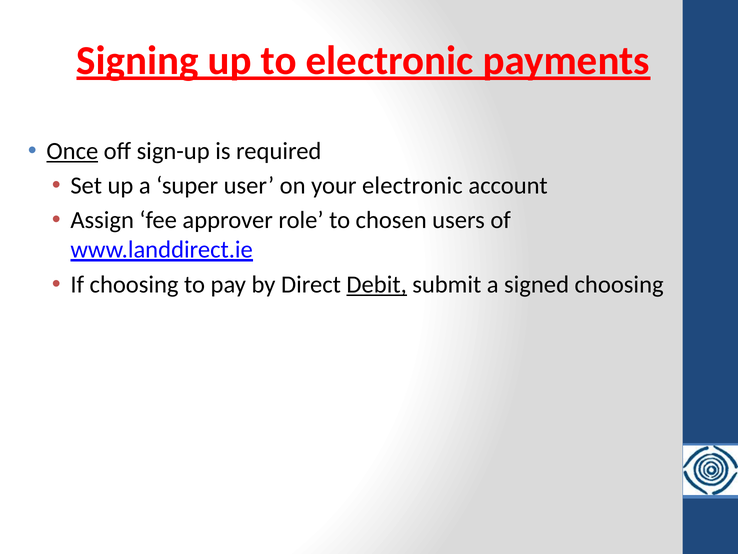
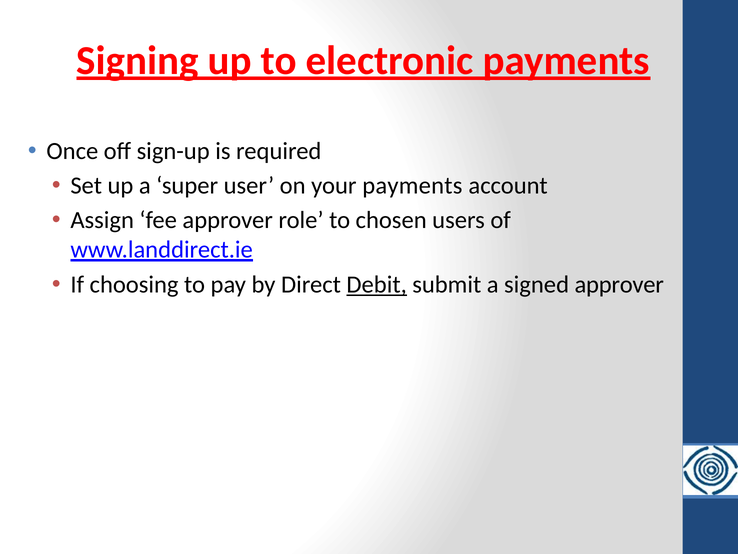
Once underline: present -> none
your electronic: electronic -> payments
signed choosing: choosing -> approver
